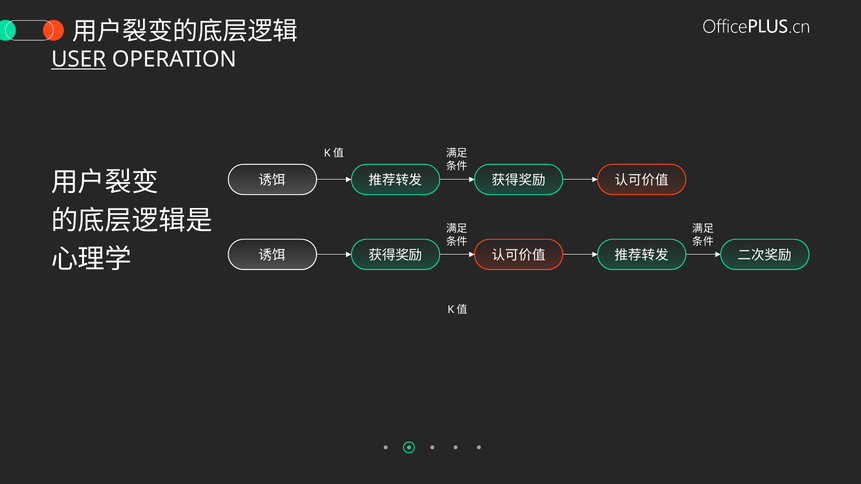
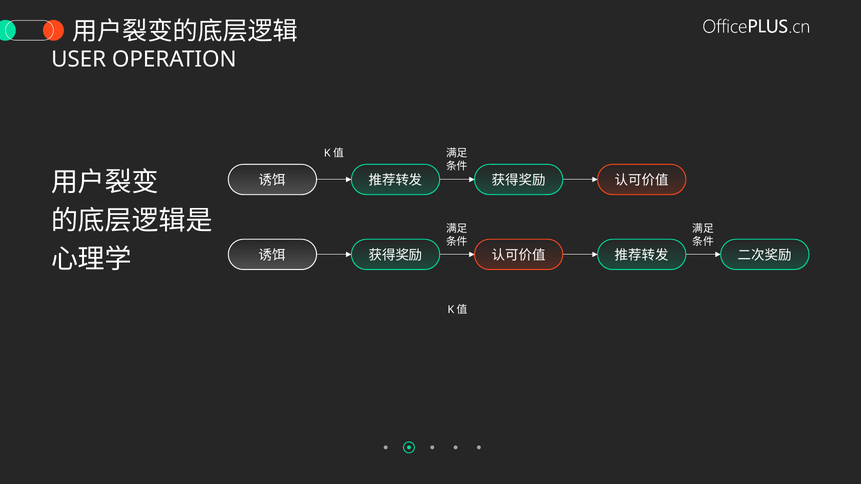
USER underline: present -> none
